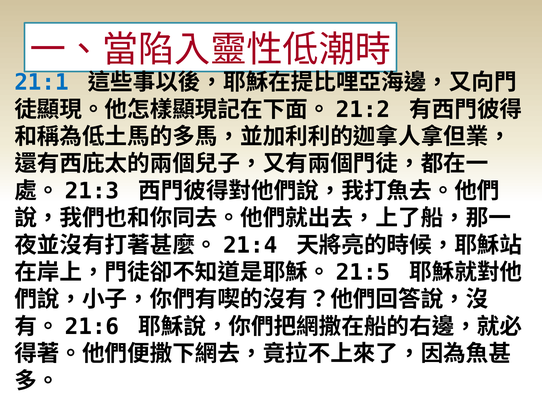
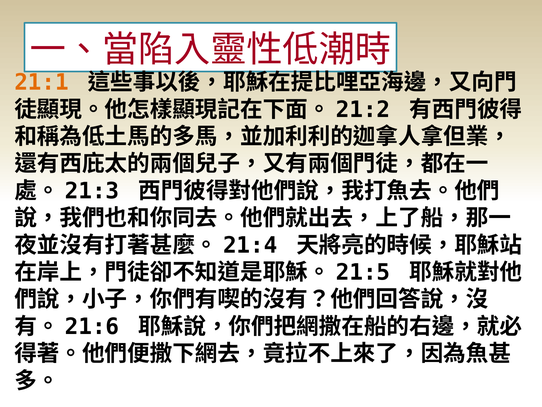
21:1 colour: blue -> orange
